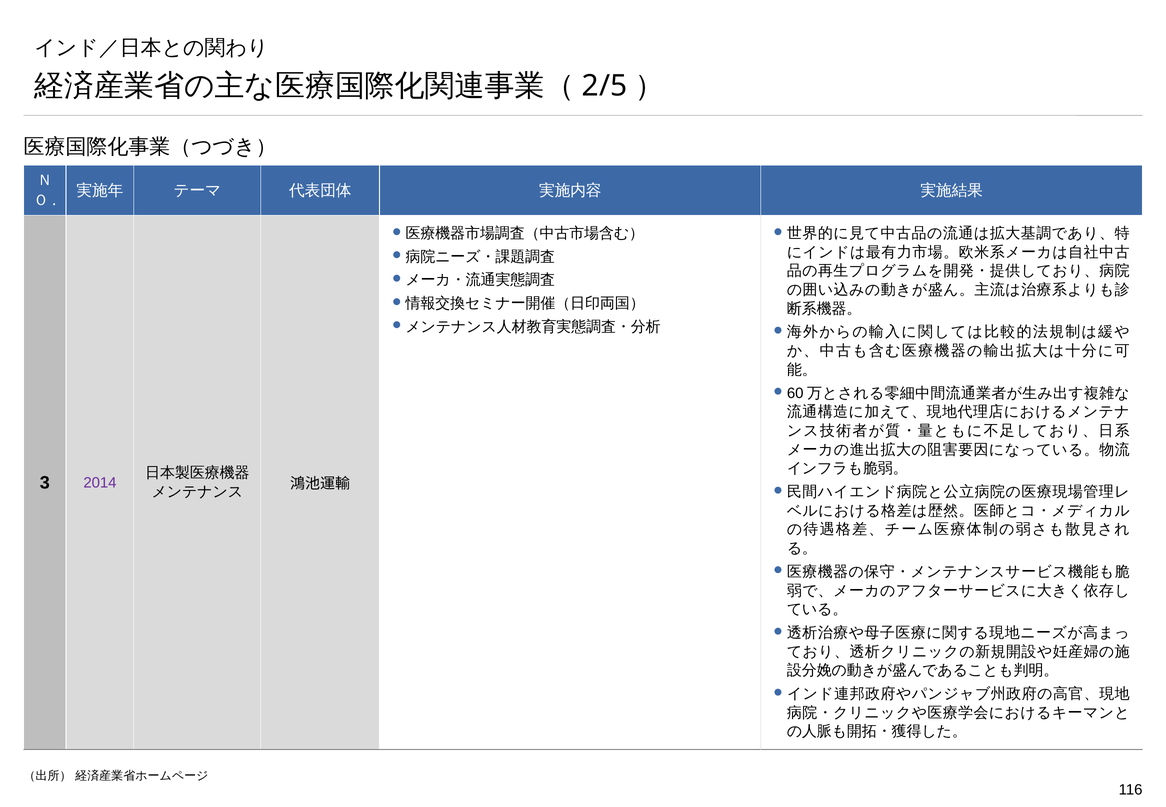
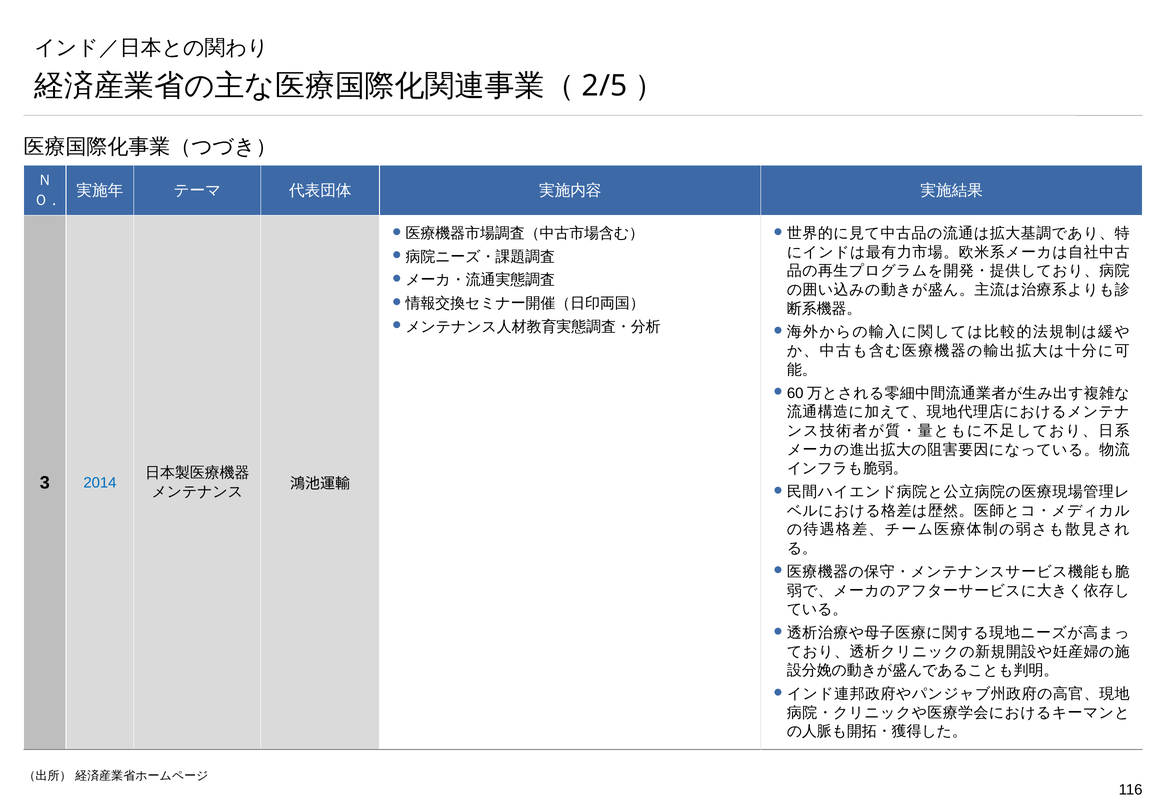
2014 colour: purple -> blue
